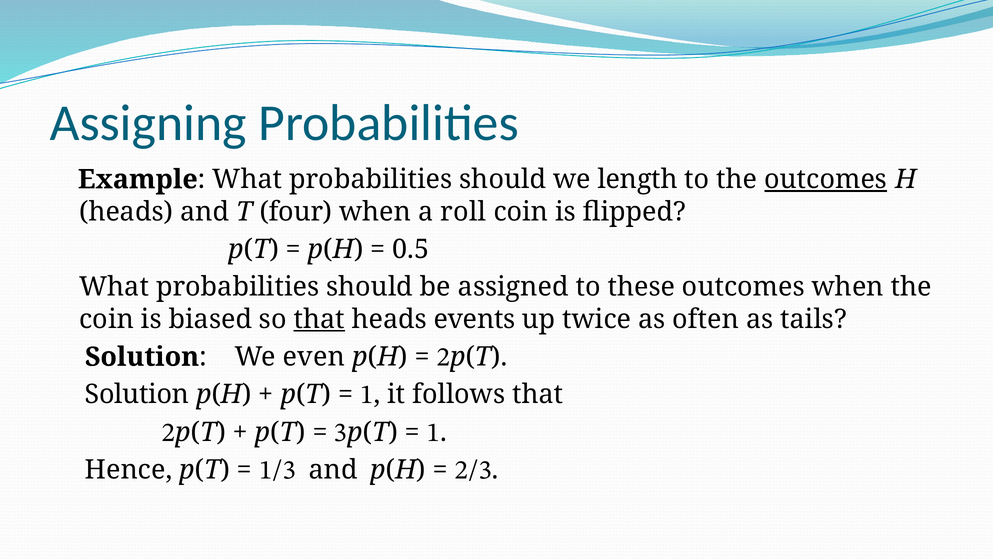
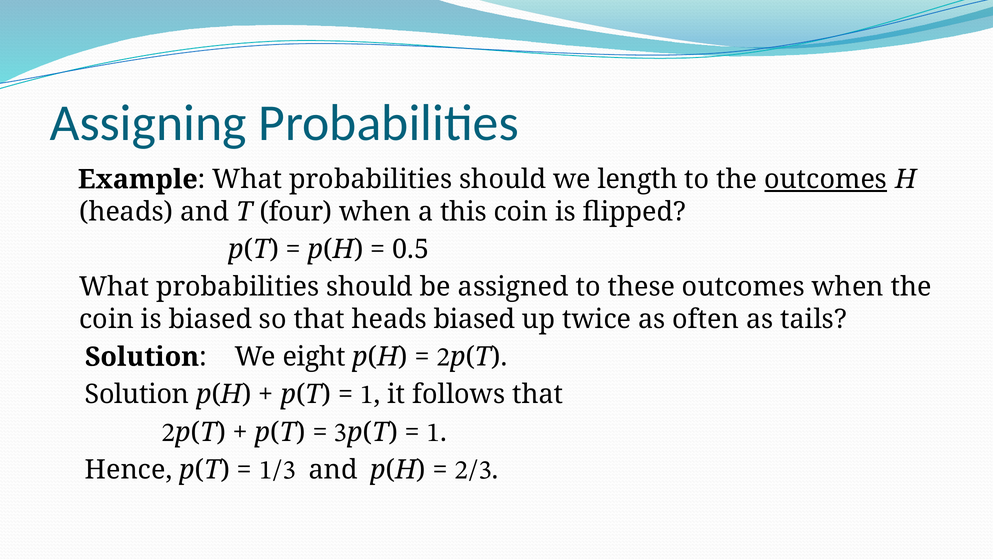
roll: roll -> this
that at (319, 319) underline: present -> none
heads events: events -> biased
even: even -> eight
